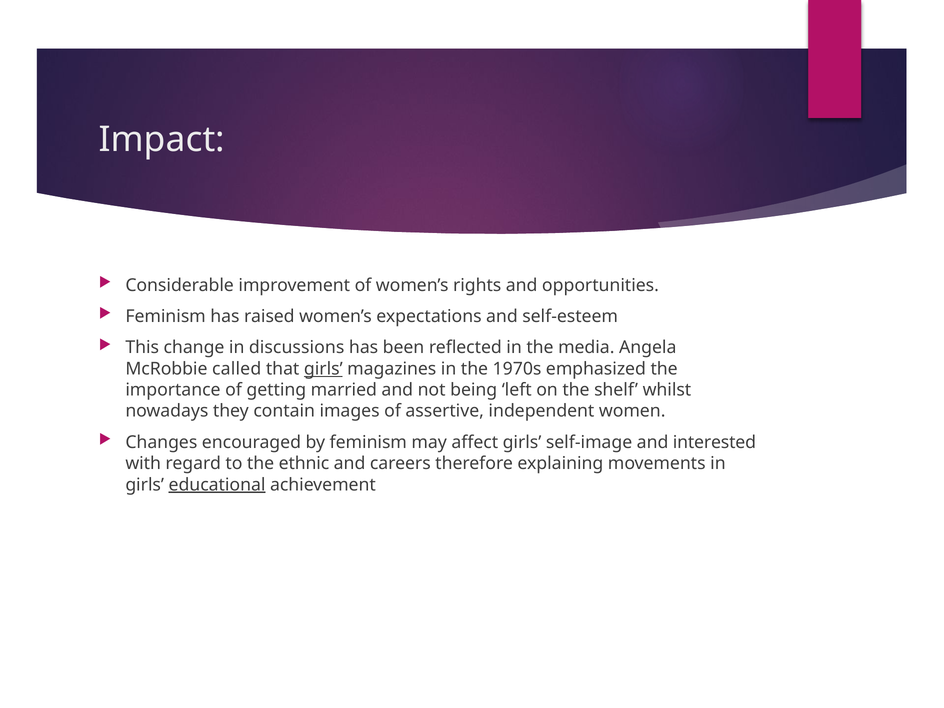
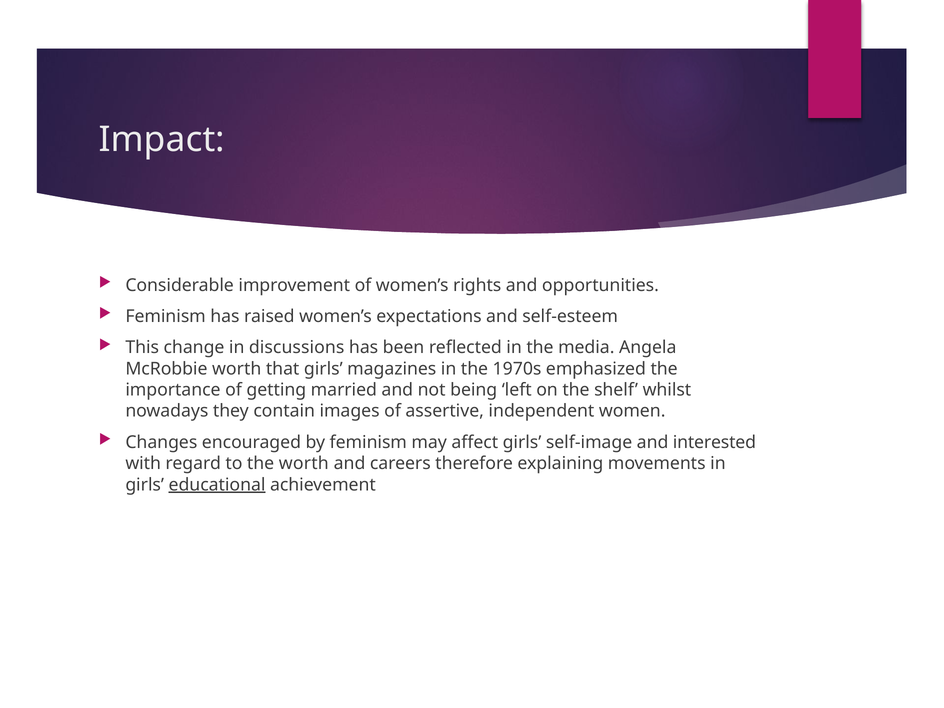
McRobbie called: called -> worth
girls at (323, 369) underline: present -> none
the ethnic: ethnic -> worth
